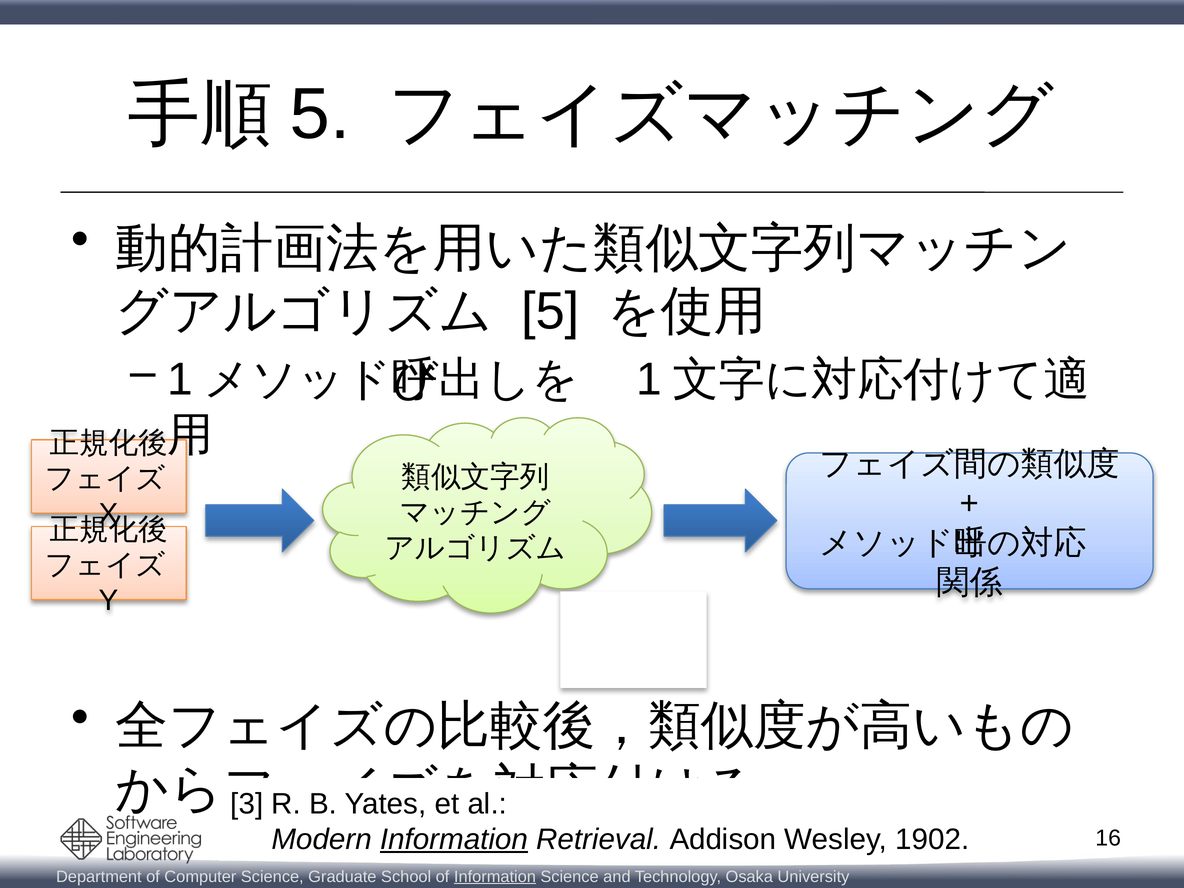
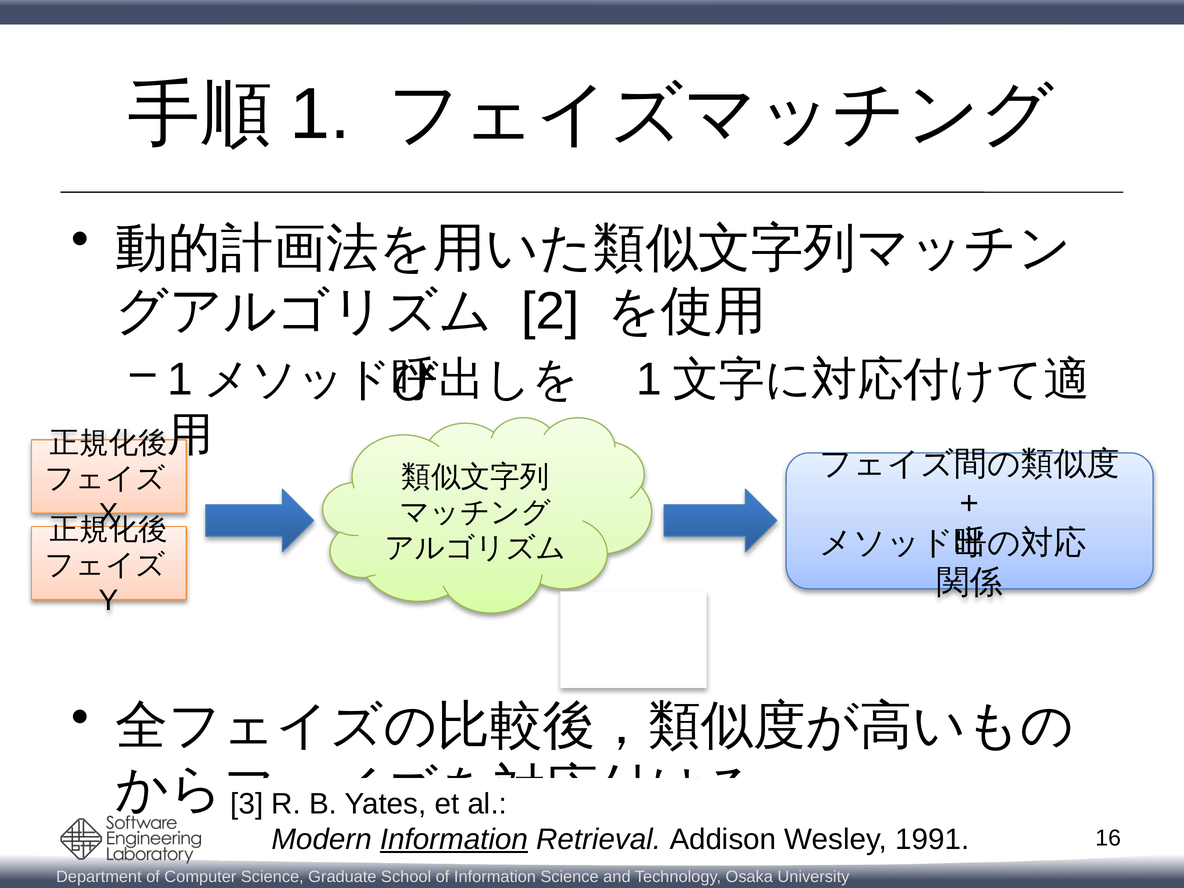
5 at (320, 115): 5 -> 1
5 at (550, 312): 5 -> 2
1902: 1902 -> 1991
Information at (495, 877) underline: present -> none
